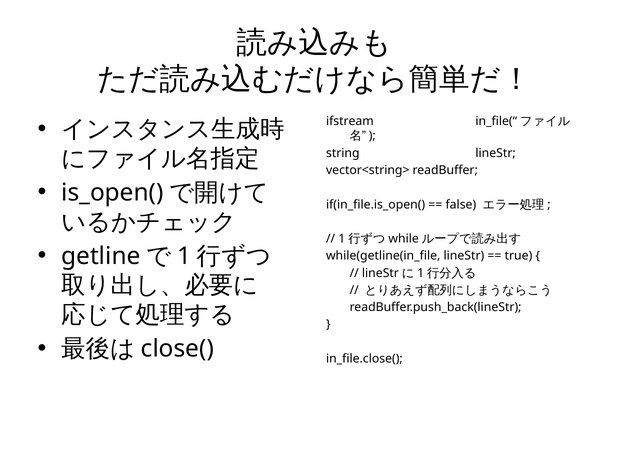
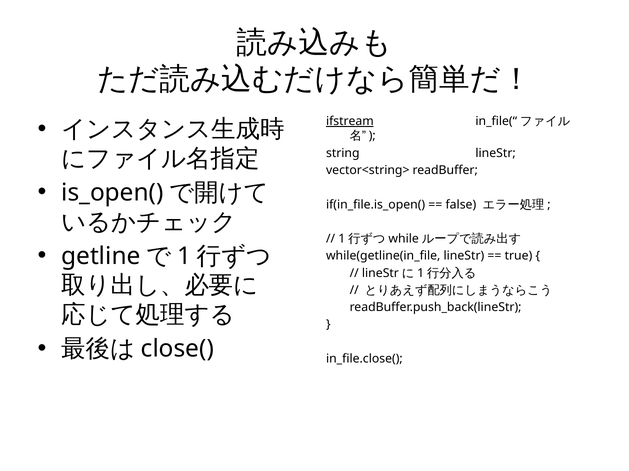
ifstream underline: none -> present
